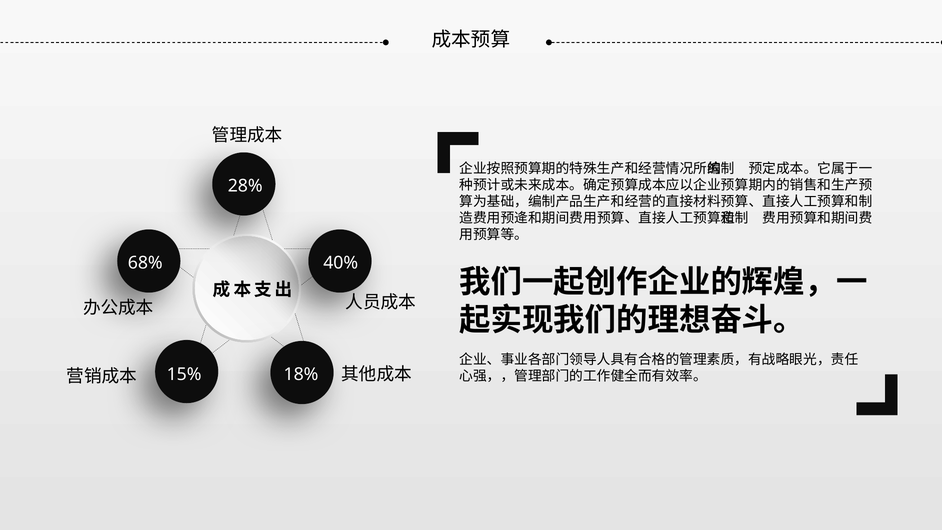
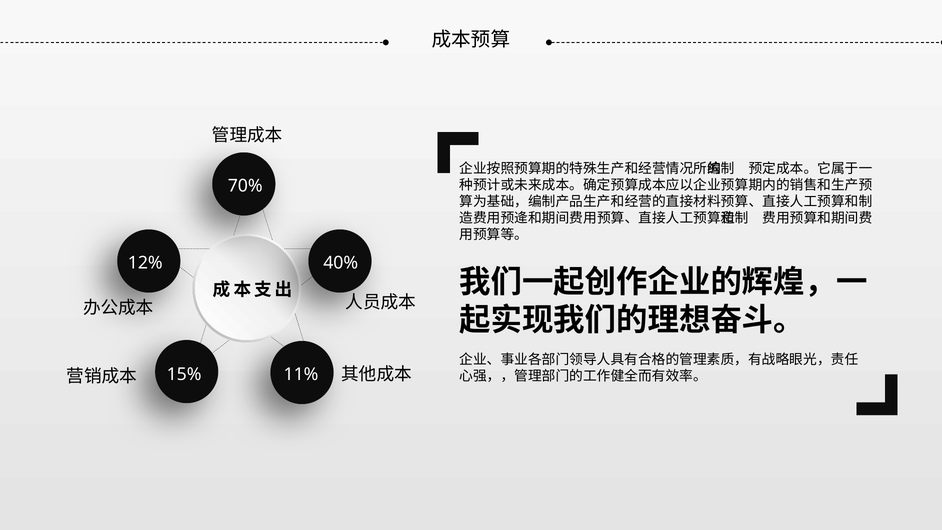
28%: 28% -> 70%
68%: 68% -> 12%
18%: 18% -> 11%
